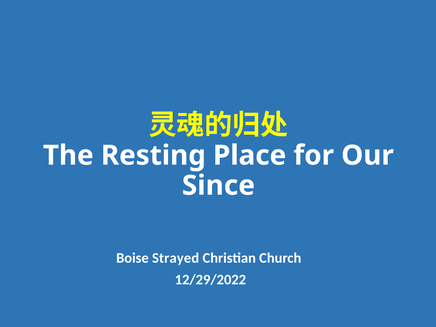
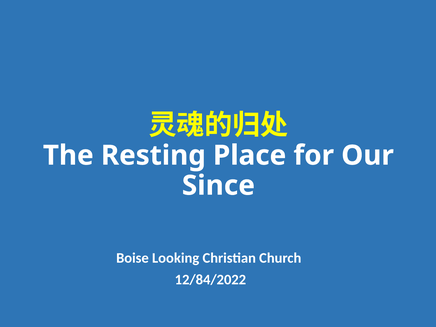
Strayed: Strayed -> Looking
12/29/2022: 12/29/2022 -> 12/84/2022
